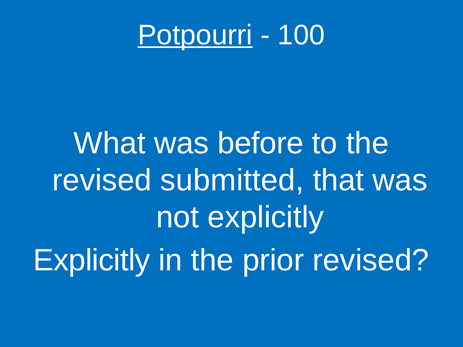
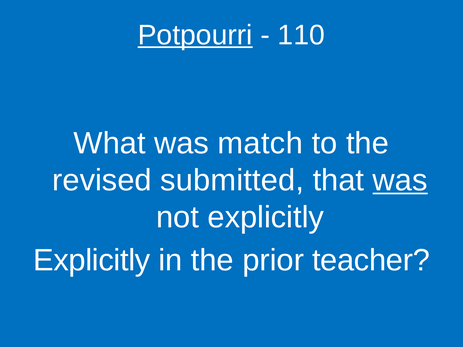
100: 100 -> 110
before: before -> match
was at (400, 180) underline: none -> present
prior revised: revised -> teacher
